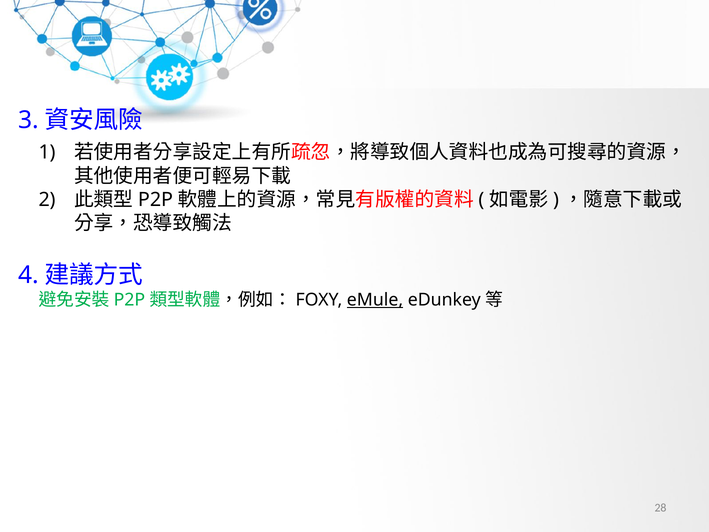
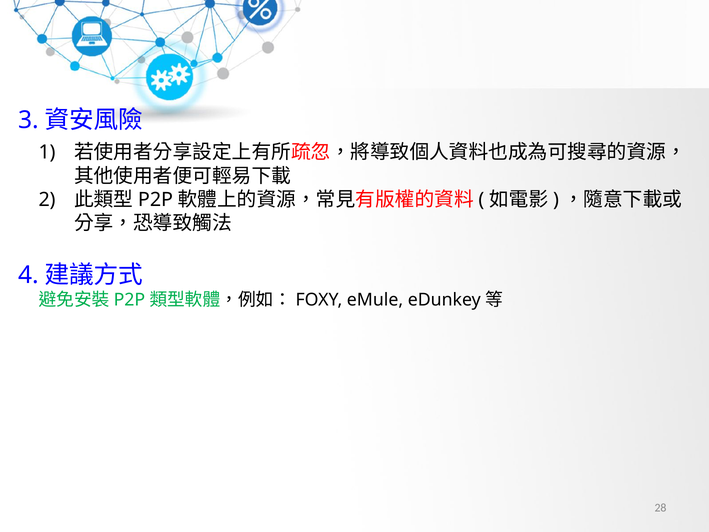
eMule underline: present -> none
